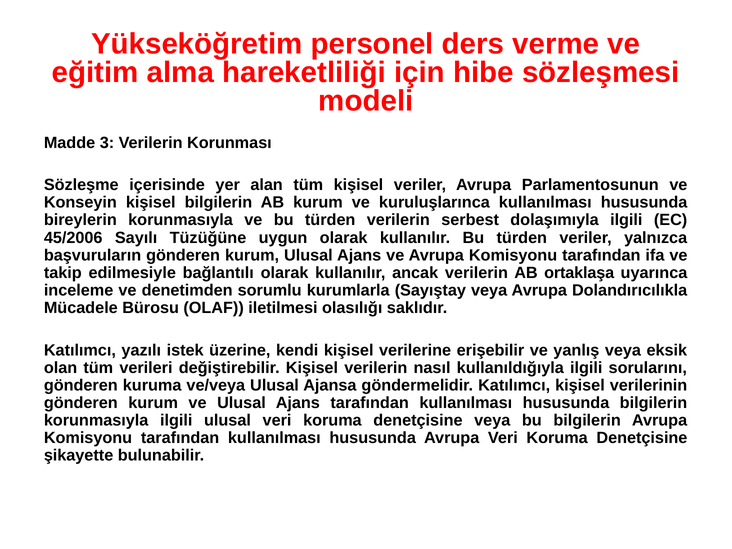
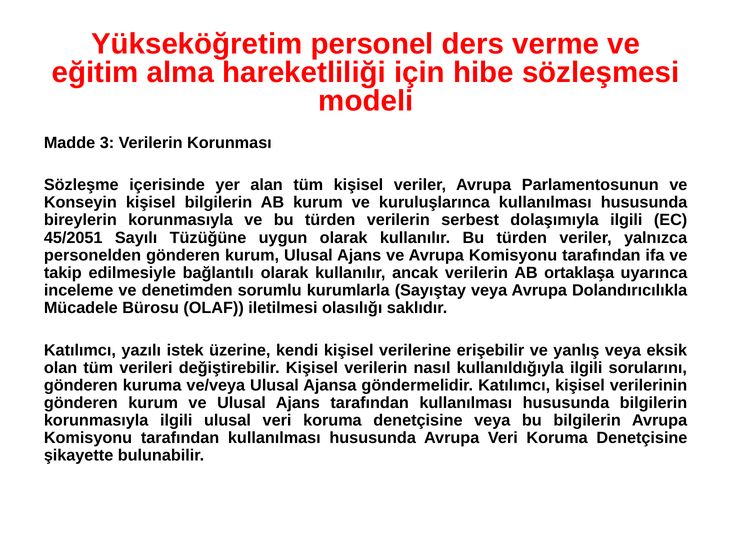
45/2006: 45/2006 -> 45/2051
başvuruların: başvuruların -> personelden
